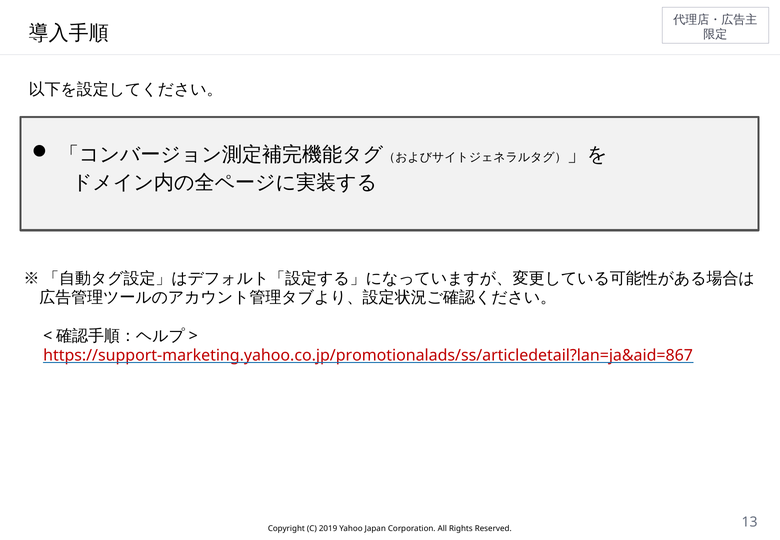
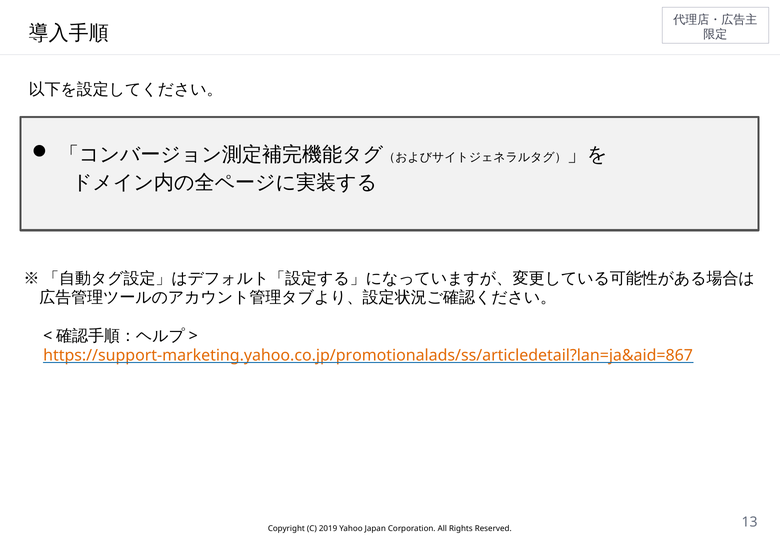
https://support-marketing.yahoo.co.jp/promotionalads/ss/articledetail?lan=ja&aid=867 colour: red -> orange
